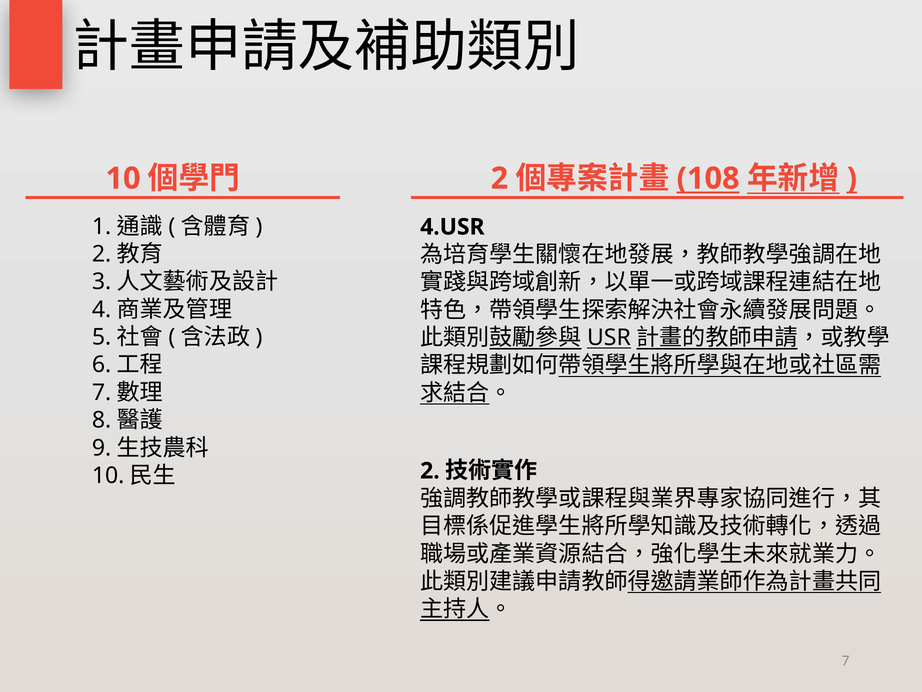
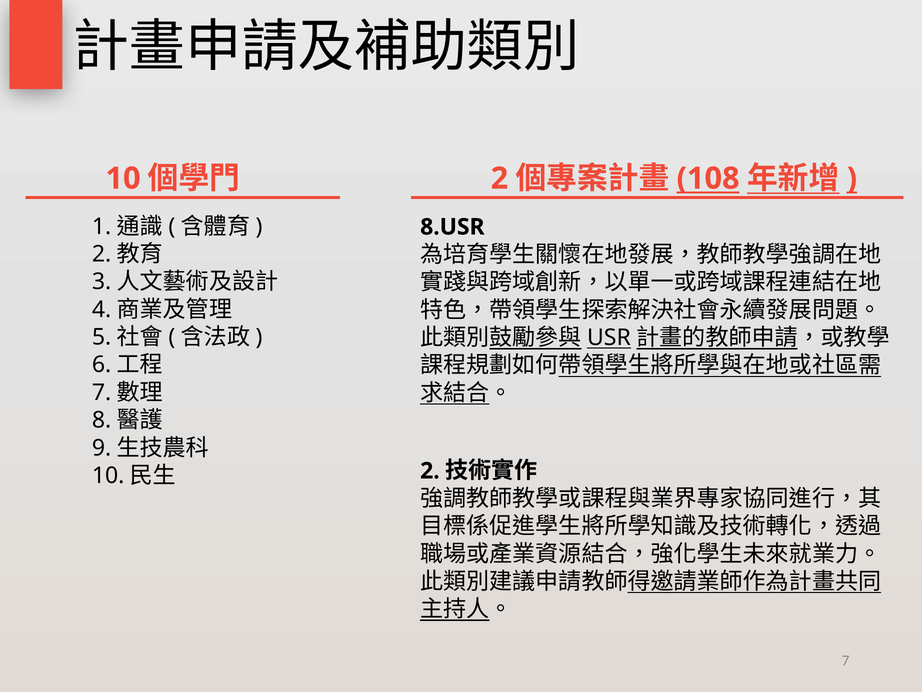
4.USR: 4.USR -> 8.USR
